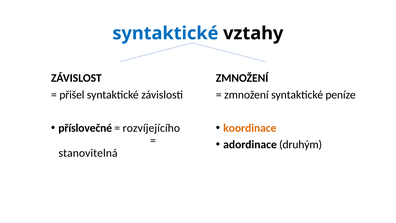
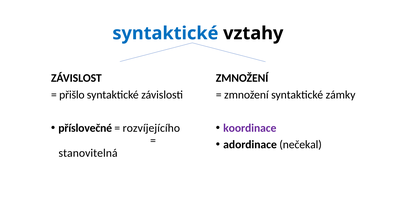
přišel: přišel -> přišlo
peníze: peníze -> zámky
koordinace colour: orange -> purple
druhým: druhým -> nečekal
